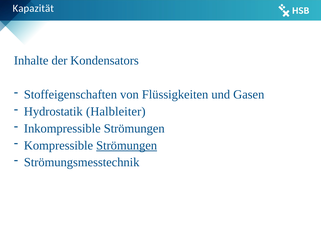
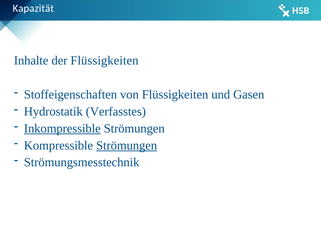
der Kondensators: Kondensators -> Flüssigkeiten
Halbleiter: Halbleiter -> Verfasstes
Inkompressible underline: none -> present
